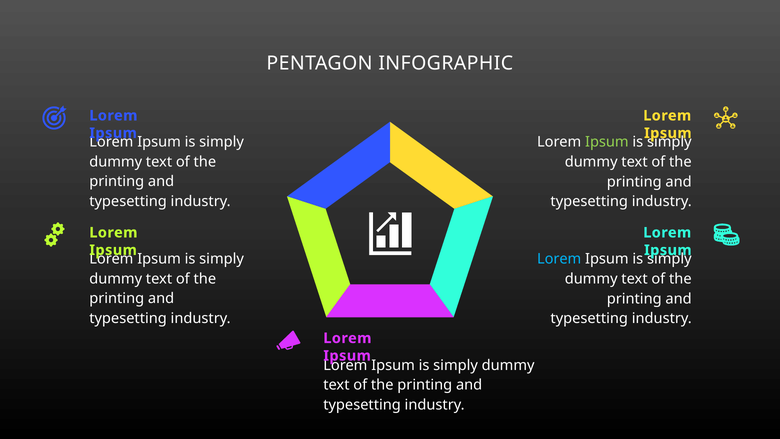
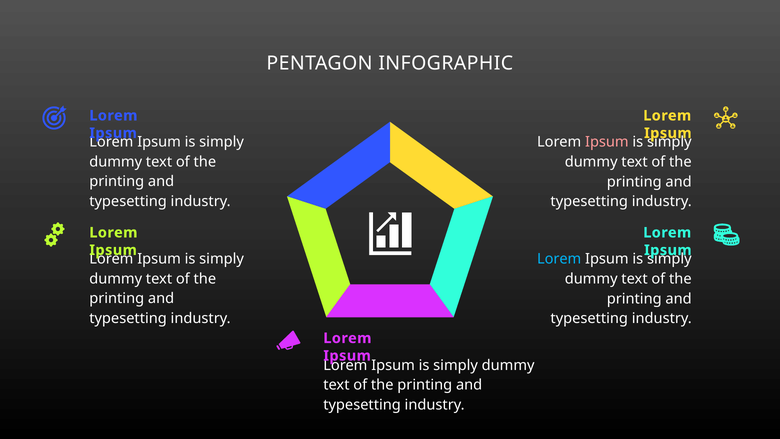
Ipsum at (607, 142) colour: light green -> pink
